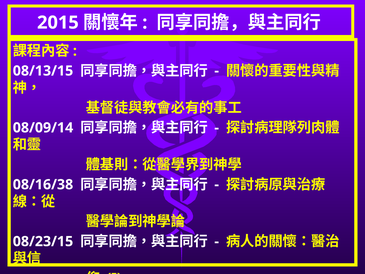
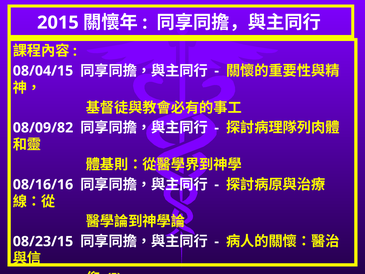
08/13/15: 08/13/15 -> 08/04/15
08/09/14: 08/09/14 -> 08/09/82
08/16/38: 08/16/38 -> 08/16/16
